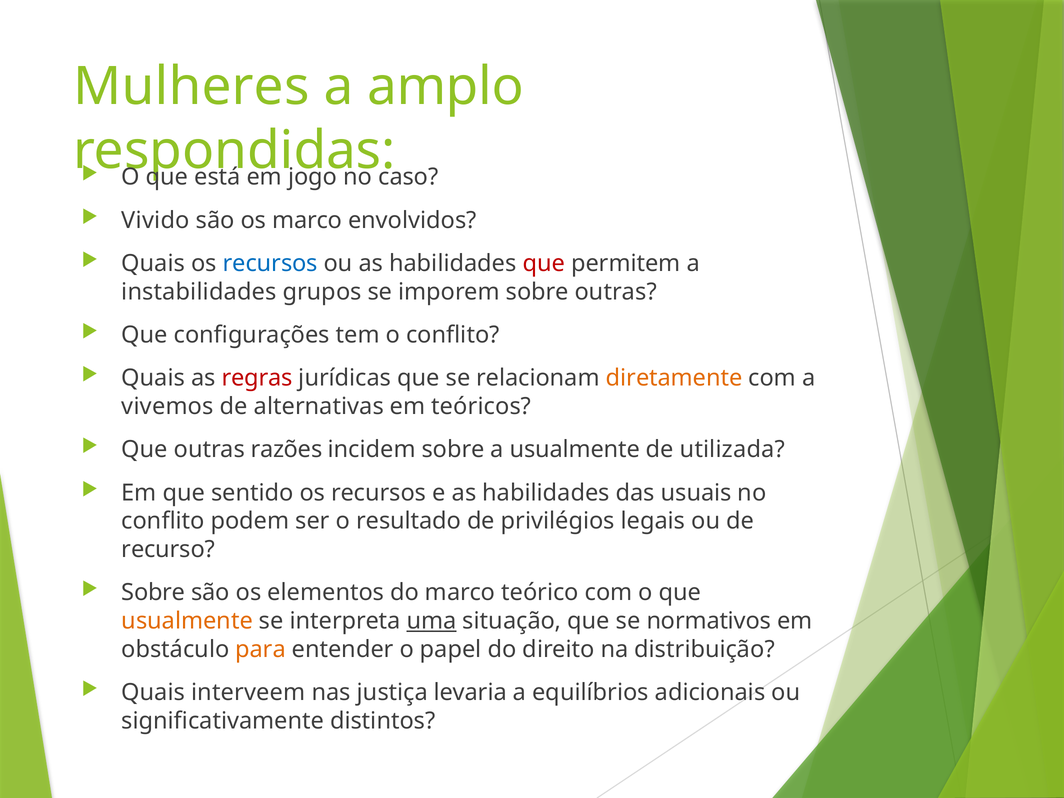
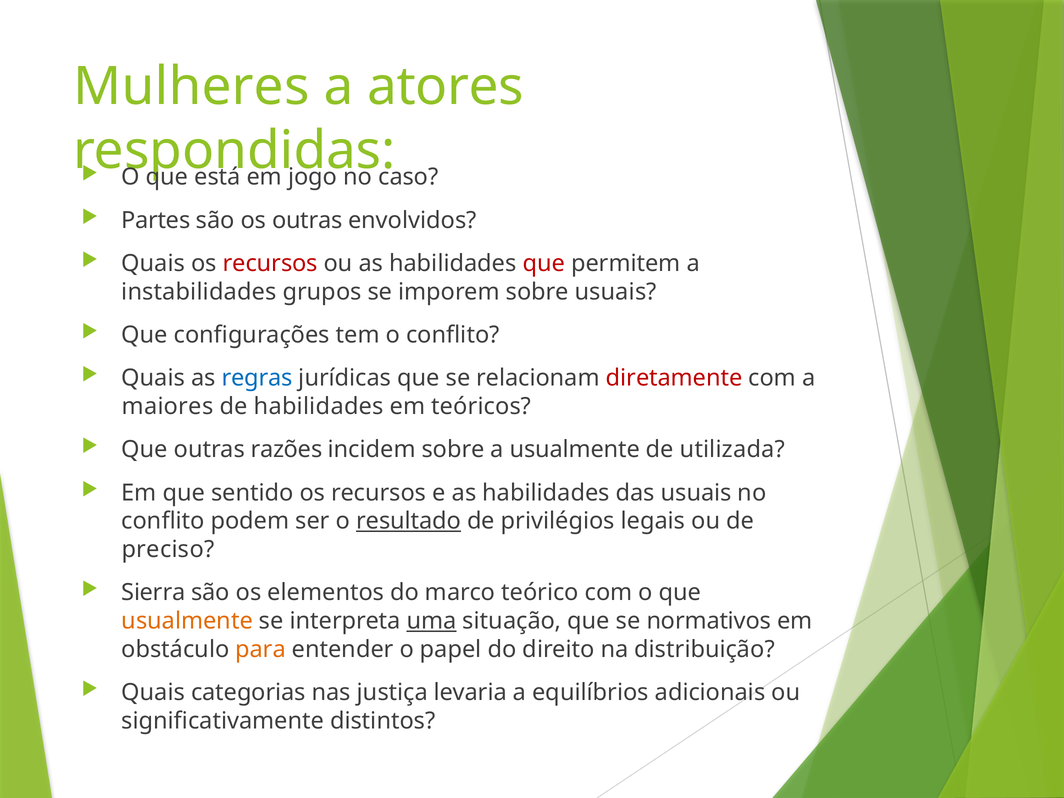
amplo: amplo -> atores
Vivido: Vivido -> Partes
os marco: marco -> outras
recursos at (270, 263) colour: blue -> red
sobre outras: outras -> usuais
regras colour: red -> blue
diretamente colour: orange -> red
vivemos: vivemos -> maiores
de alternativas: alternativas -> habilidades
resultado underline: none -> present
recurso: recurso -> preciso
Sobre at (153, 593): Sobre -> Sierra
interveem: interveem -> categorias
